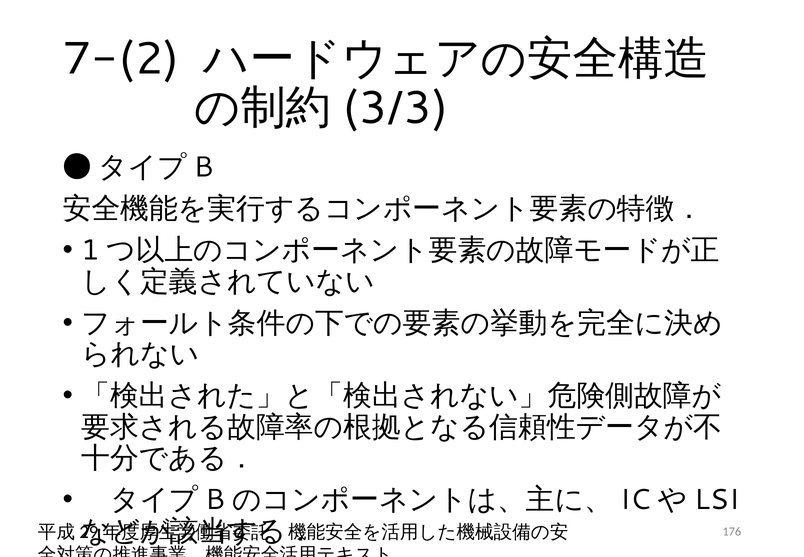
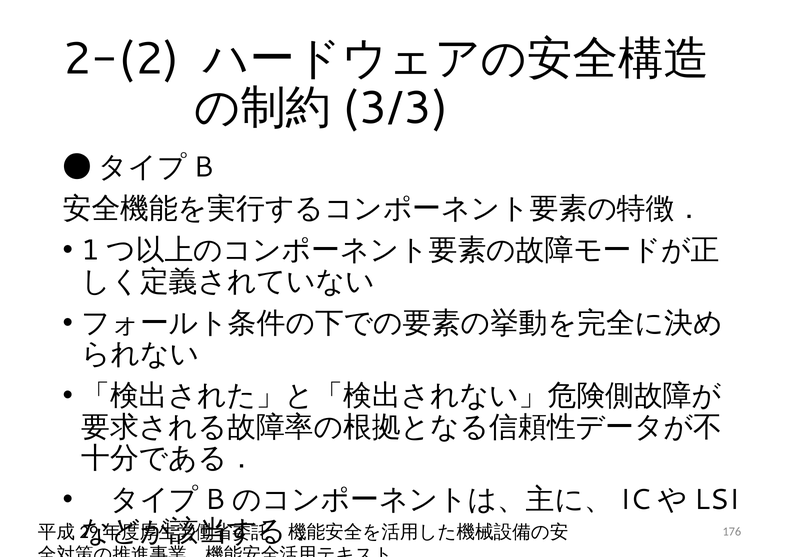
7-(2: 7-(2 -> 2-(2
